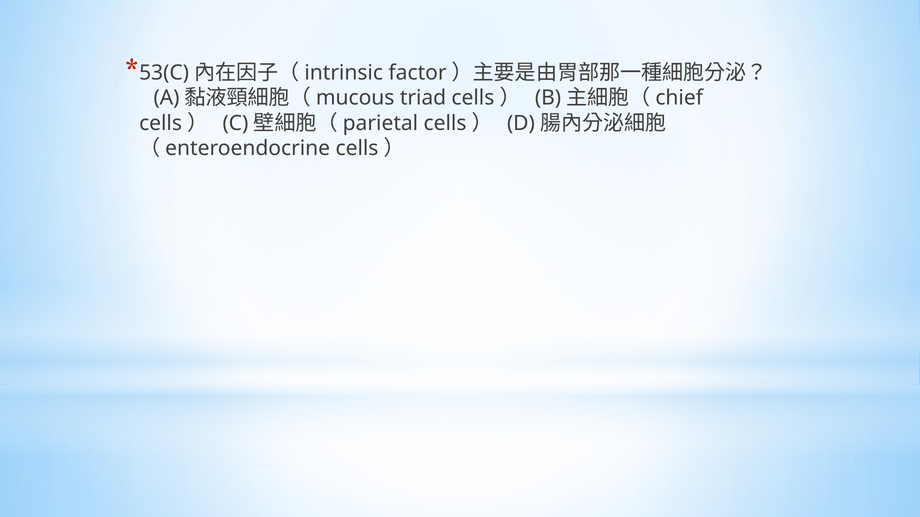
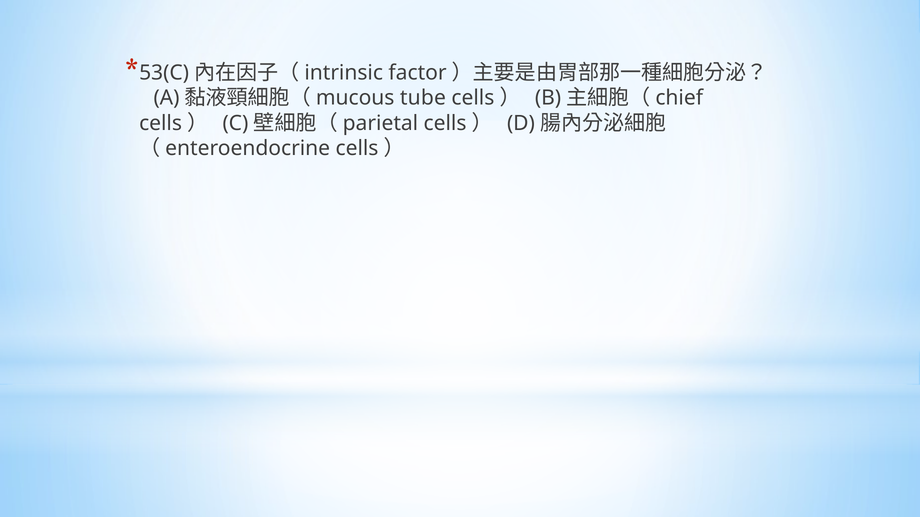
triad: triad -> tube
